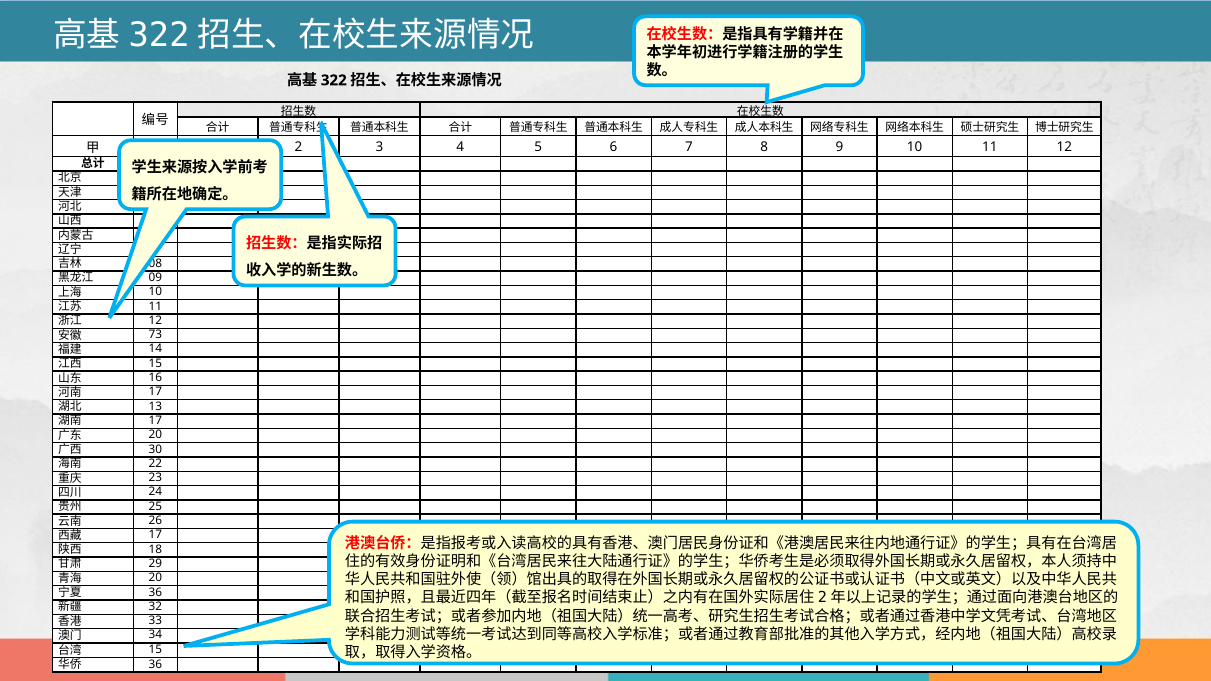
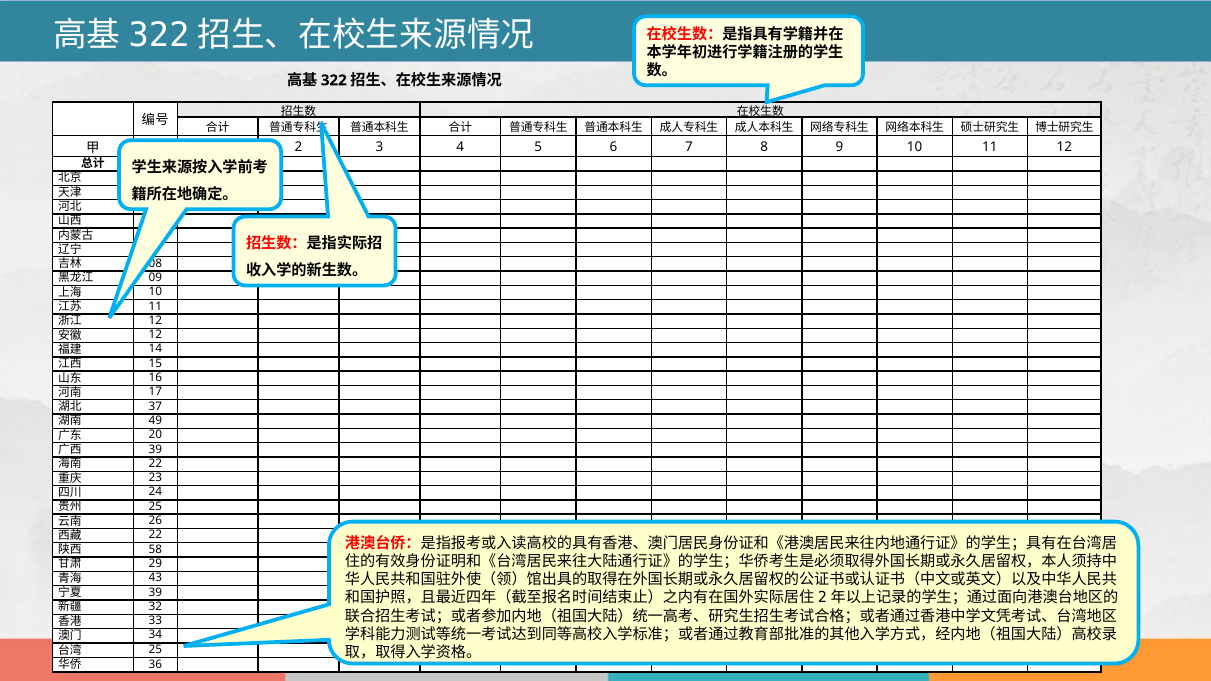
73 at (155, 335): 73 -> 12
13: 13 -> 37
17 at (155, 421): 17 -> 49
30 at (155, 449): 30 -> 39
17 at (155, 535): 17 -> 22
18: 18 -> 58
20 at (155, 578): 20 -> 43
36 at (155, 592): 36 -> 39
15 at (155, 650): 15 -> 25
